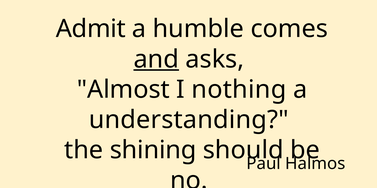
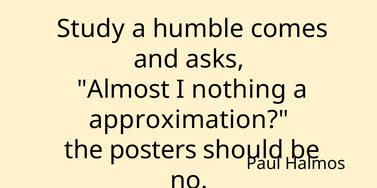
Admit: Admit -> Study
and underline: present -> none
understanding: understanding -> approximation
shining: shining -> posters
